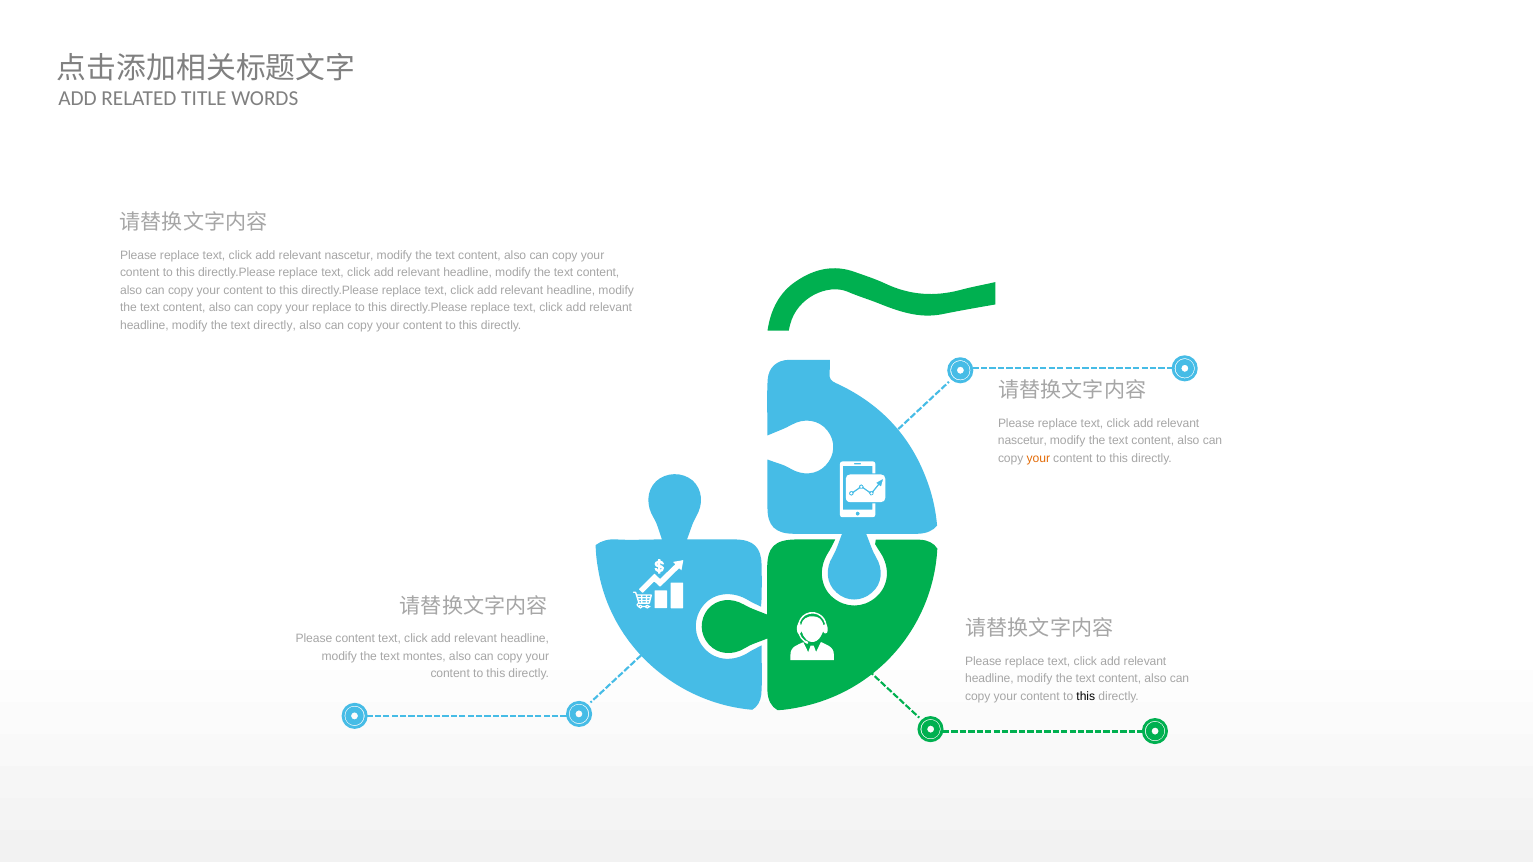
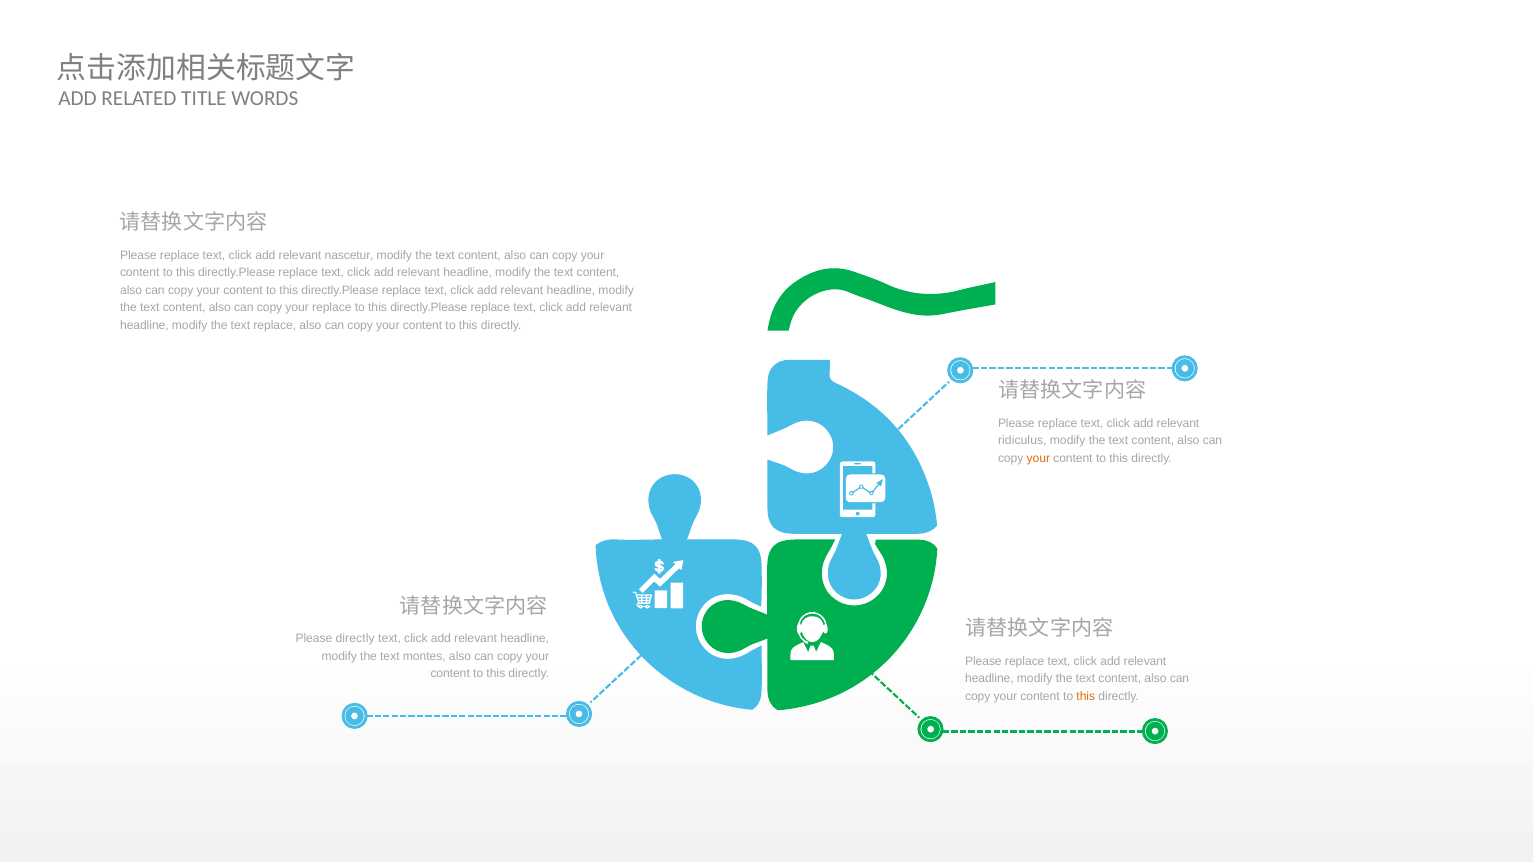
text directly: directly -> replace
nascetur at (1022, 441): nascetur -> ridiculus
Please content: content -> directly
this at (1086, 696) colour: black -> orange
